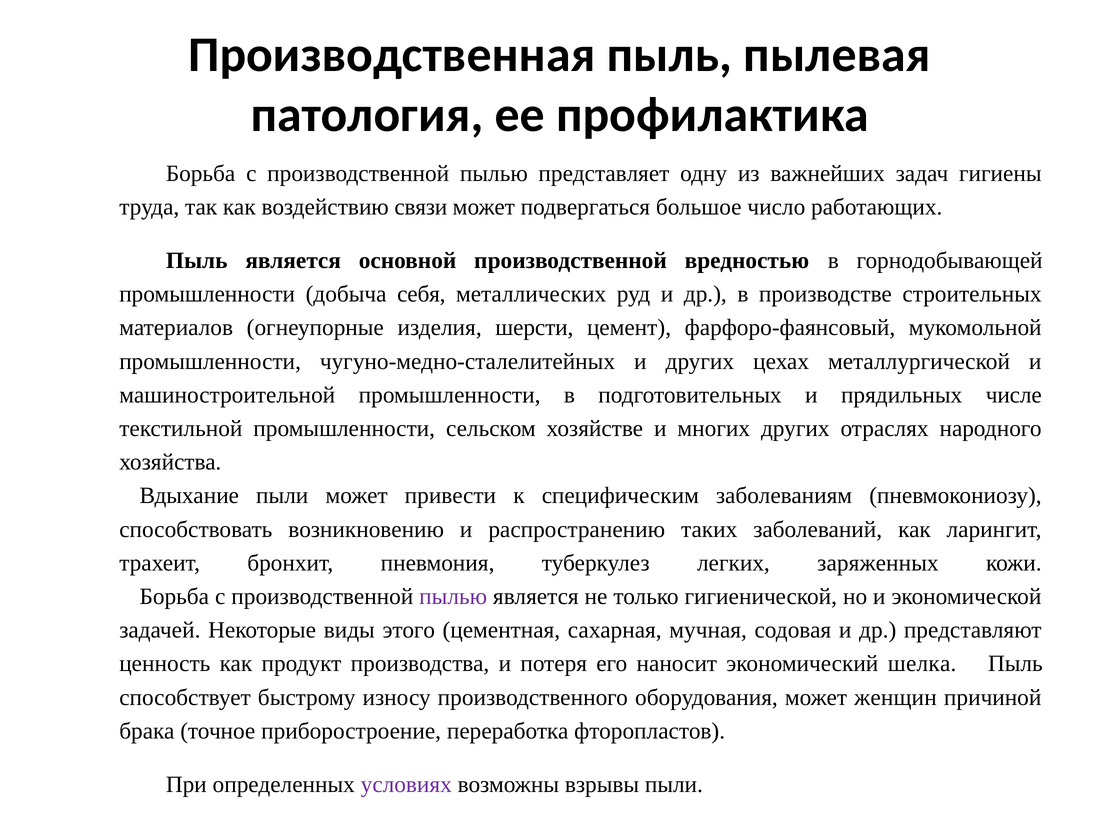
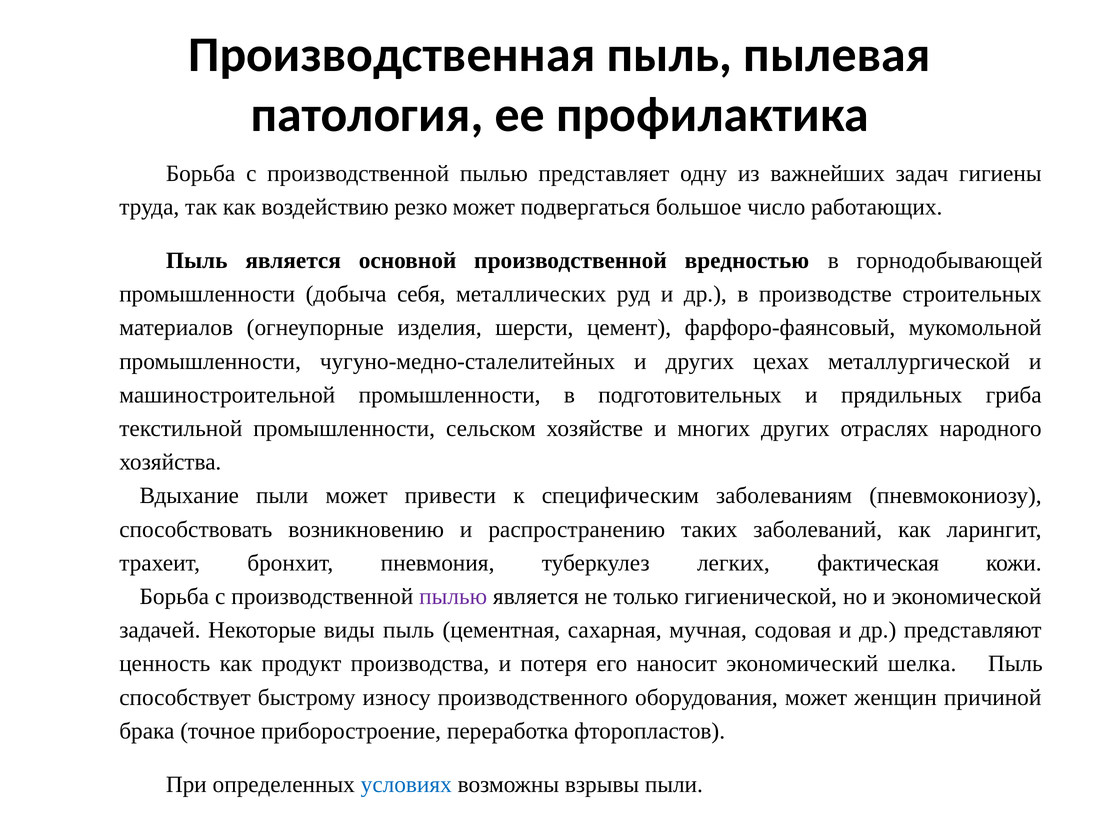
связи: связи -> резко
числе: числе -> гриба
заряженных: заряженных -> фактическая
виды этого: этого -> пыль
условиях colour: purple -> blue
